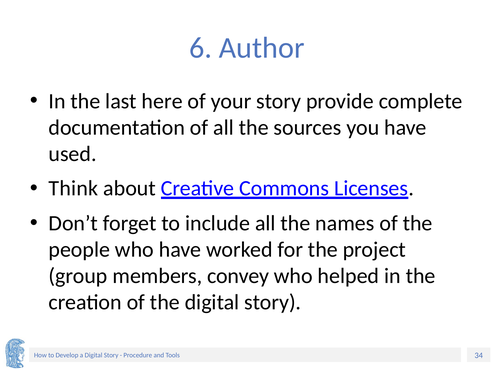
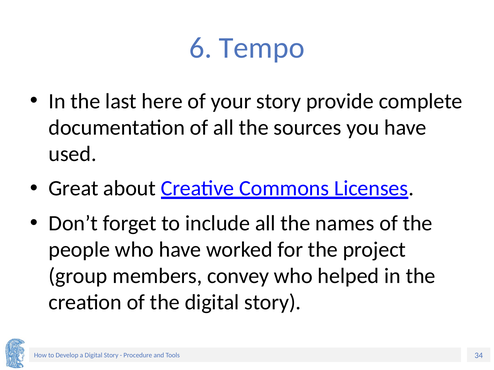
Author: Author -> Tempo
Think: Think -> Great
